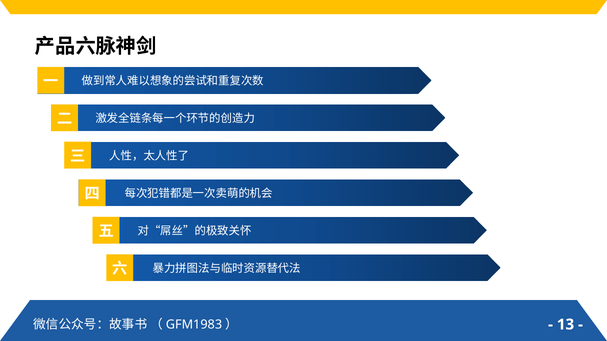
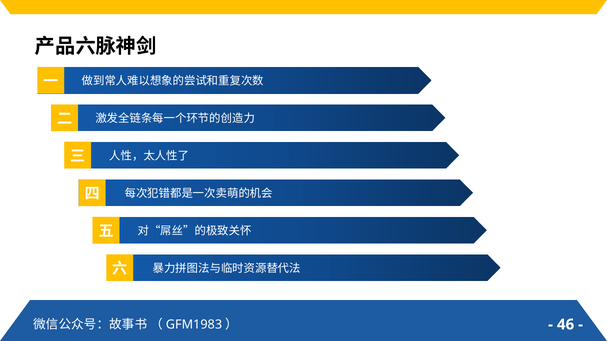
13: 13 -> 46
